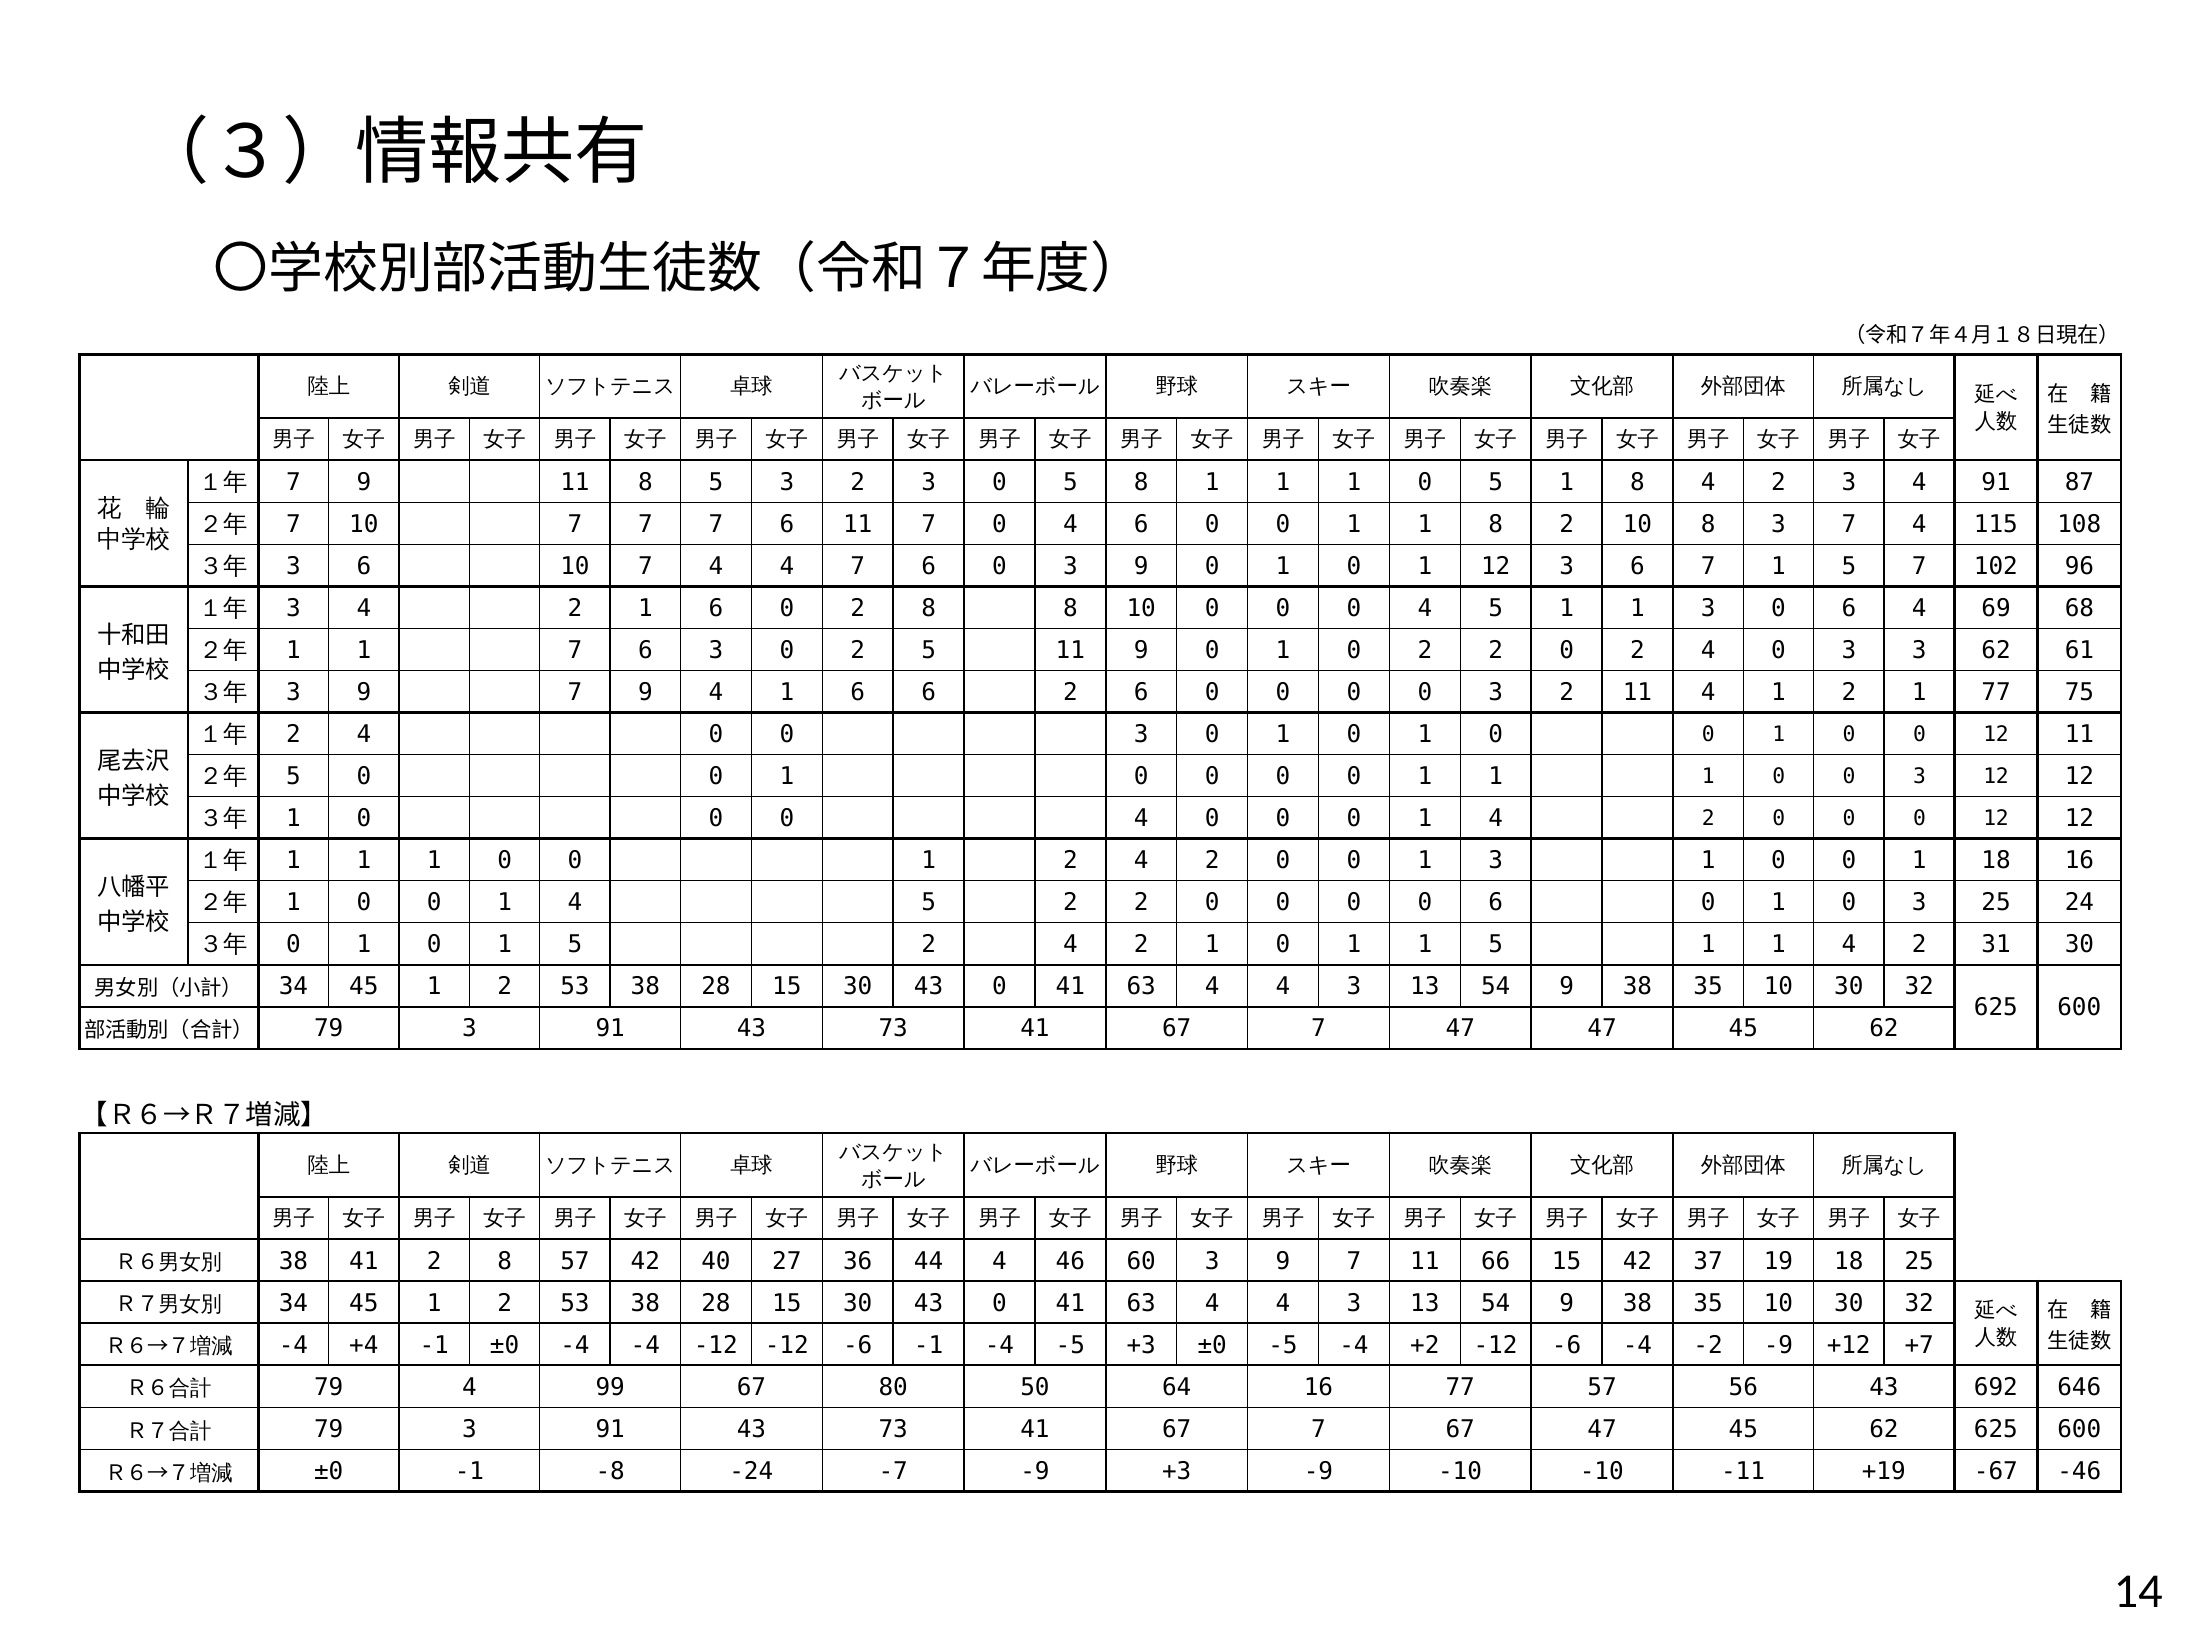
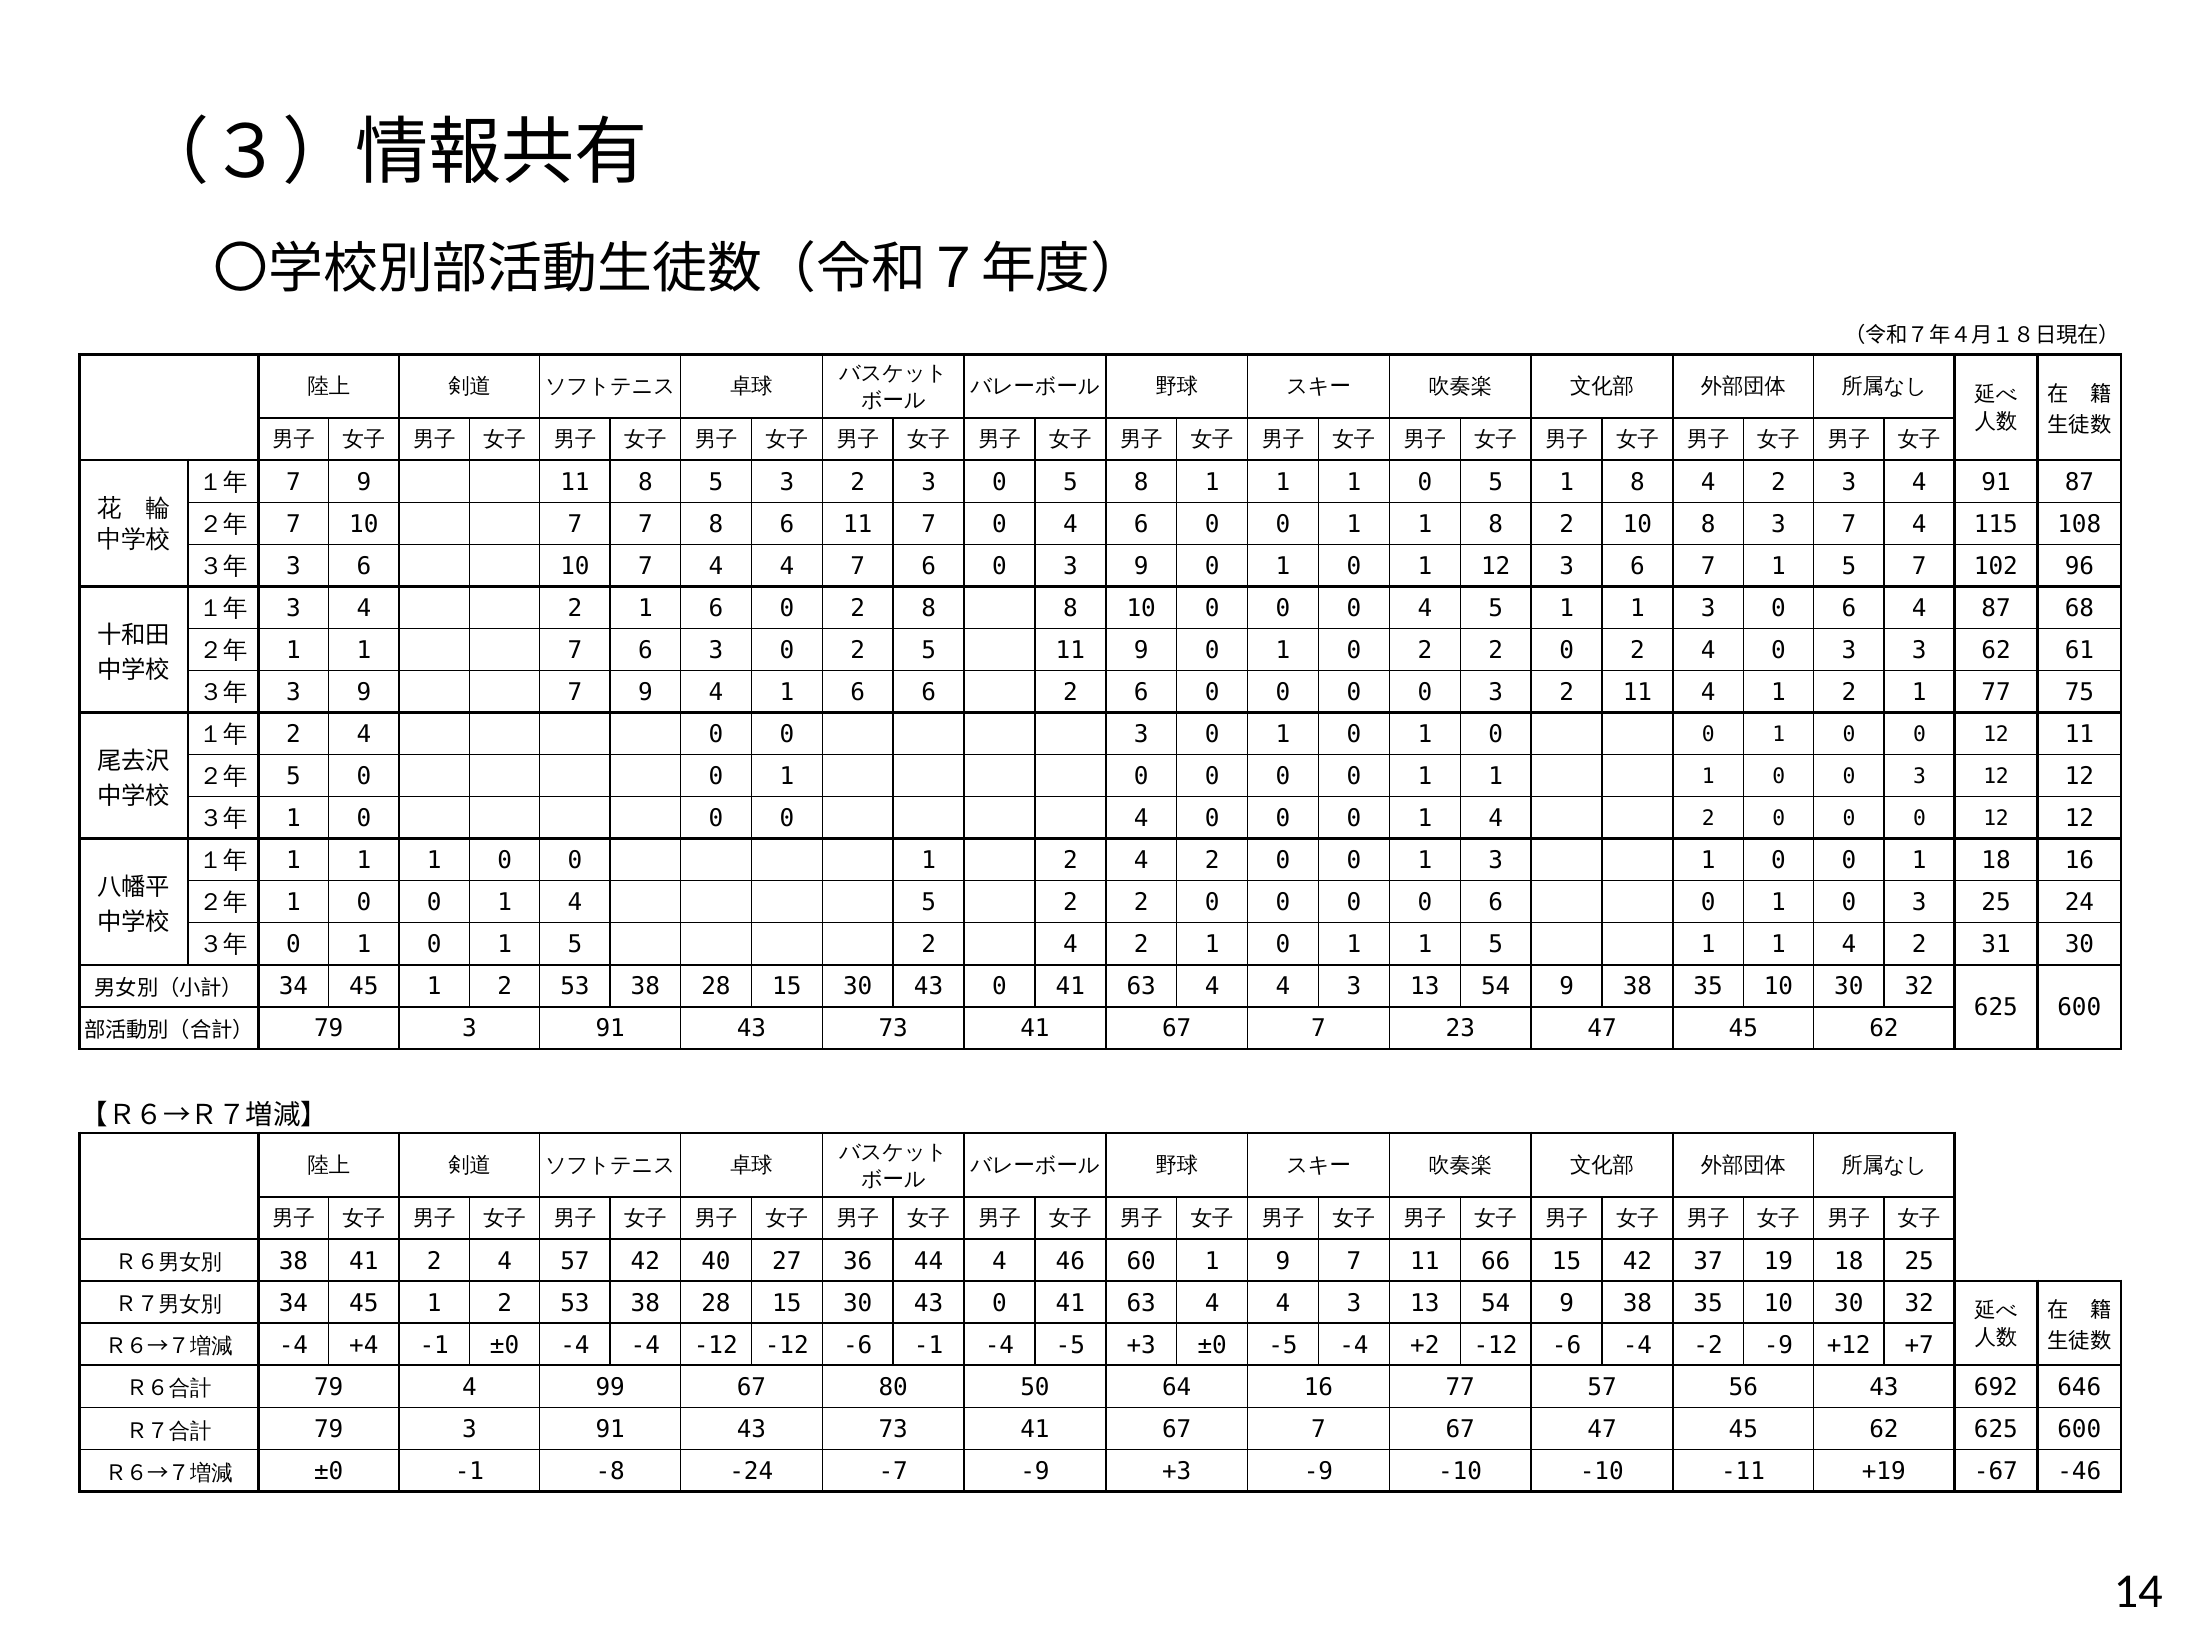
7 7 7: 7 -> 8
4 69: 69 -> 87
7 47: 47 -> 23
41 2 8: 8 -> 4
60 3: 3 -> 1
